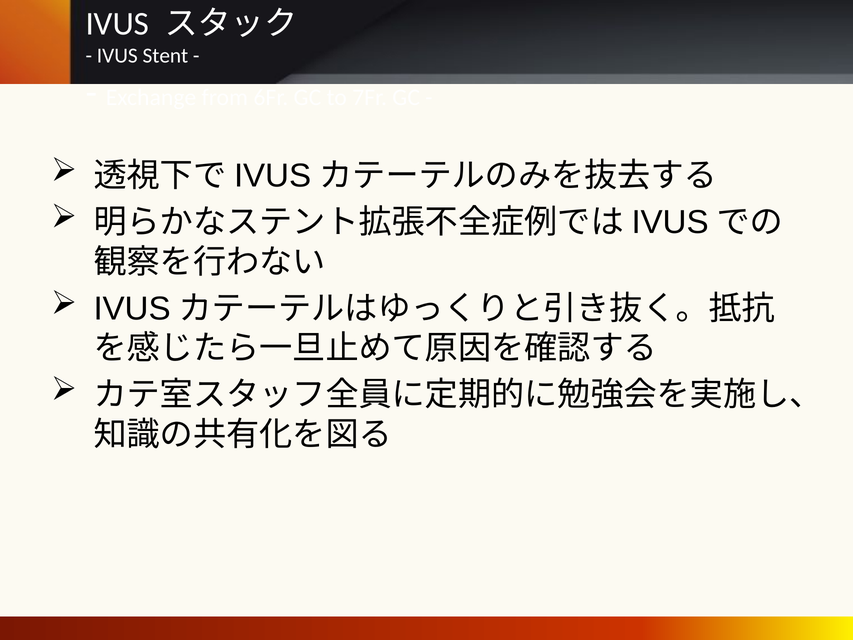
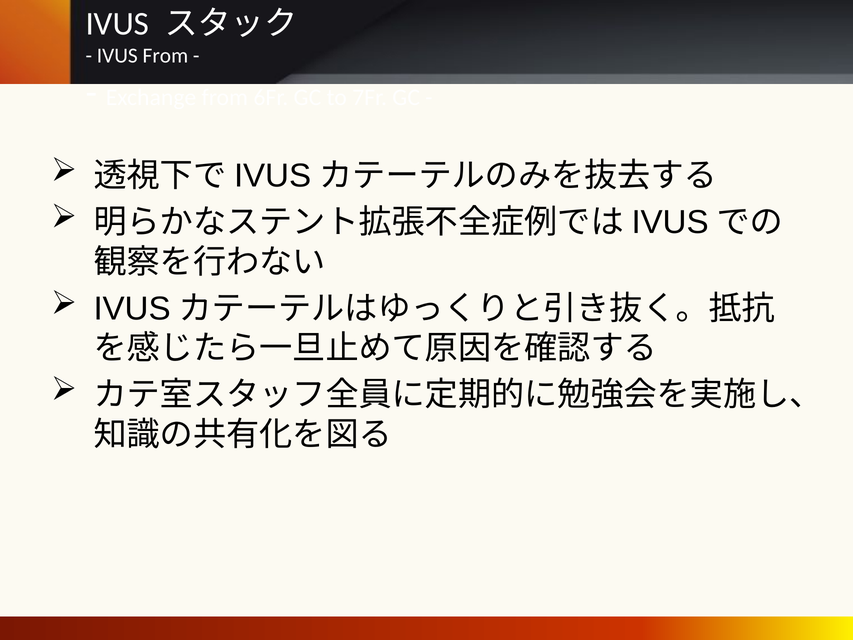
IVUS Stent: Stent -> From
